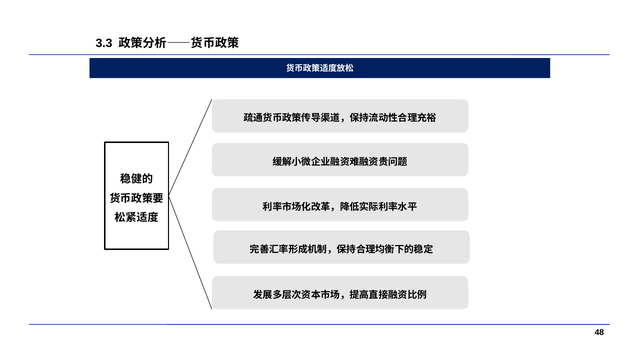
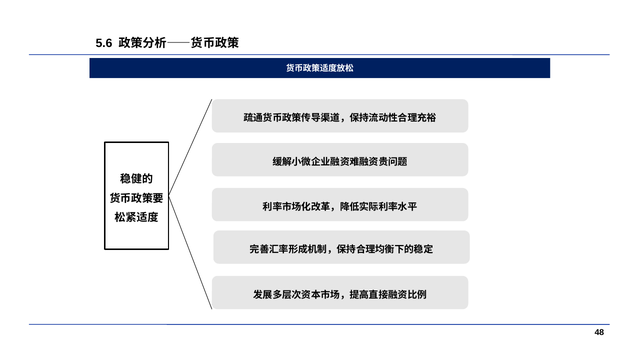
3.3: 3.3 -> 5.6
